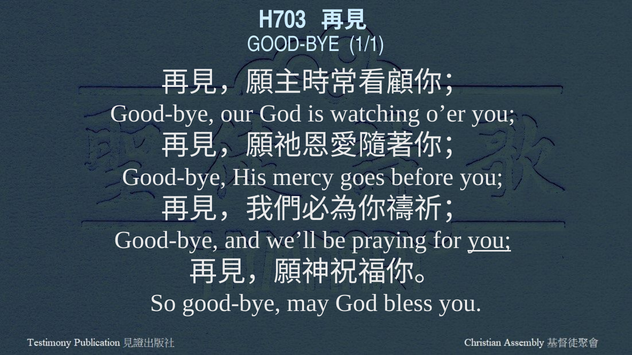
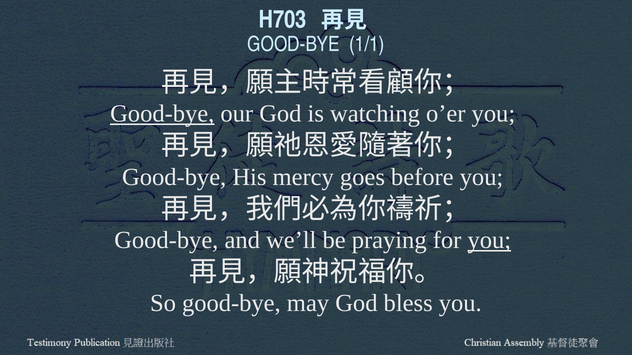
Good-bye at (162, 114) underline: none -> present
